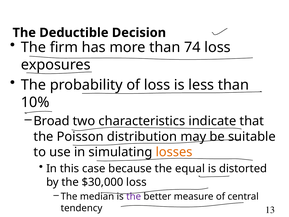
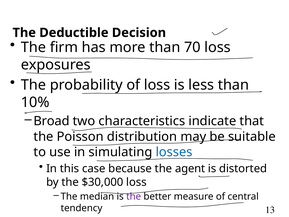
74: 74 -> 70
losses colour: orange -> blue
equal: equal -> agent
